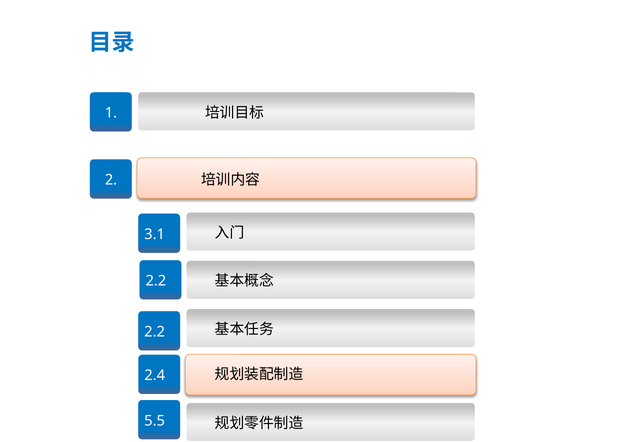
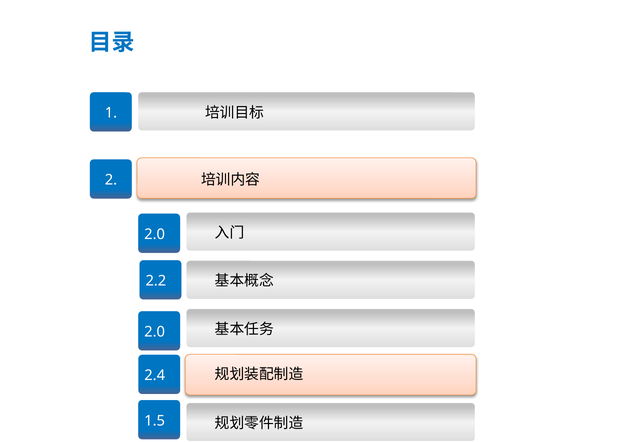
3.1 at (155, 234): 3.1 -> 2.0
2.2 at (155, 332): 2.2 -> 2.0
5.5: 5.5 -> 1.5
